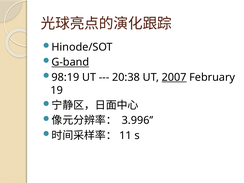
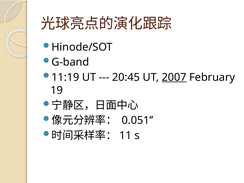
G-band underline: present -> none
98:19: 98:19 -> 11:19
20:38: 20:38 -> 20:45
3.996: 3.996 -> 0.051
